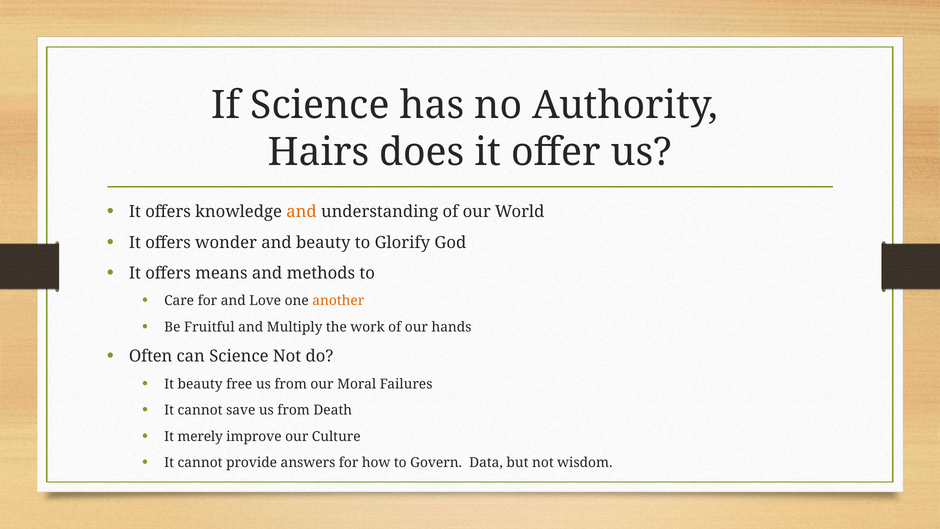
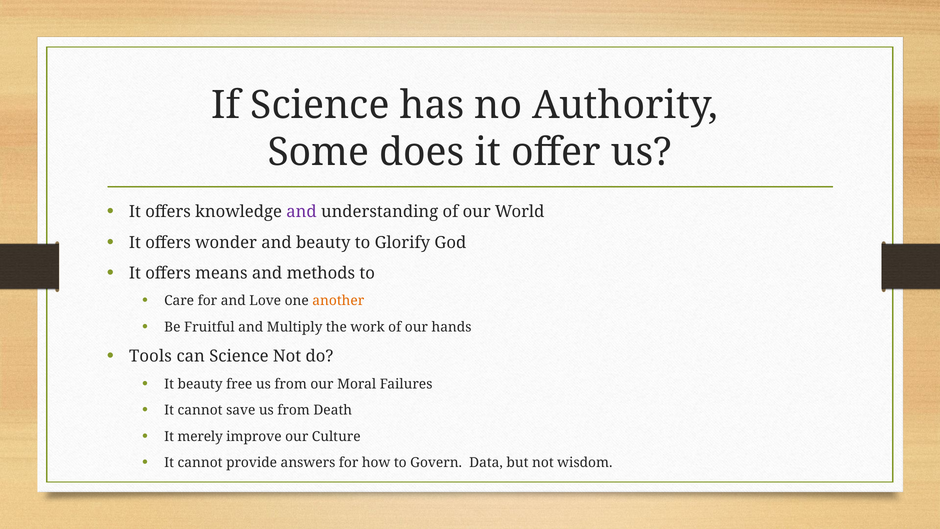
Hairs: Hairs -> Some
and at (301, 212) colour: orange -> purple
Often: Often -> Tools
